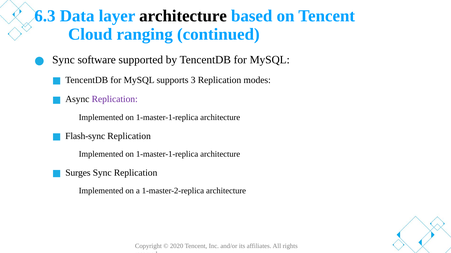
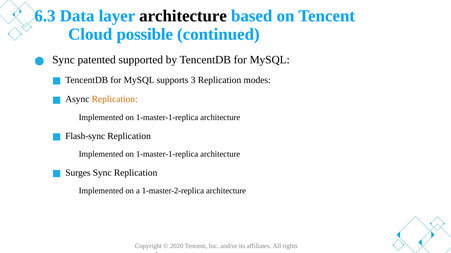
ranging: ranging -> possible
software: software -> patented
Replication at (115, 99) colour: purple -> orange
